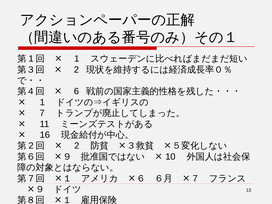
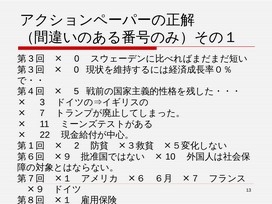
1 at (31, 59): 1 -> 3
1 at (77, 59): 1 -> 0
2 at (76, 70): 2 -> 0
6: 6 -> 5
1 at (42, 102): 1 -> 3
16: 16 -> 22
2 at (31, 146): 2 -> 1
